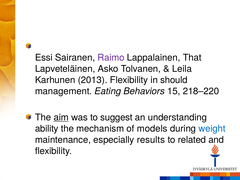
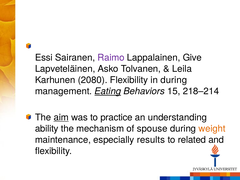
That: That -> Give
2013: 2013 -> 2080
in should: should -> during
Eating underline: none -> present
218–220: 218–220 -> 218–214
suggest: suggest -> practice
models: models -> spouse
weight colour: blue -> orange
